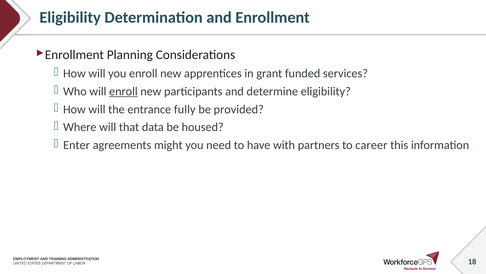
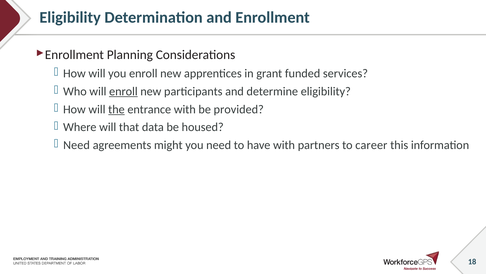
the underline: none -> present
entrance fully: fully -> with
Enter at (77, 145): Enter -> Need
